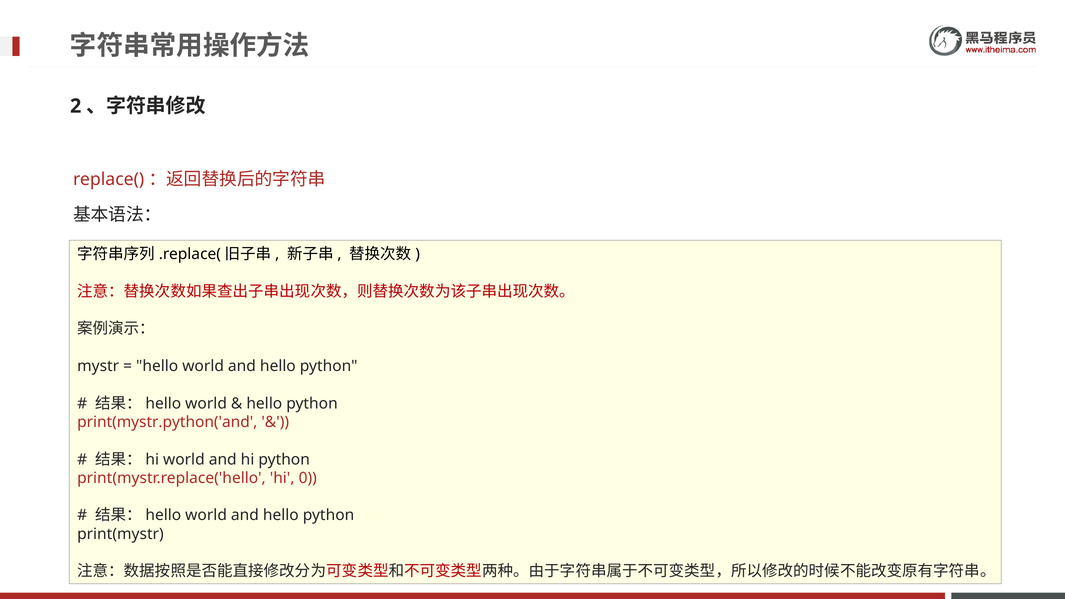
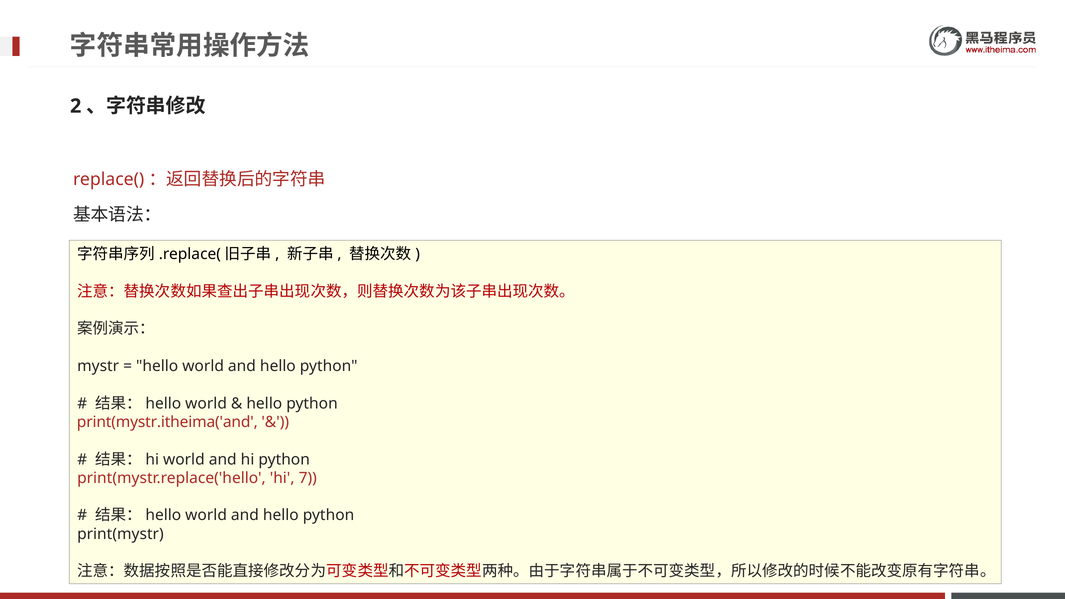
print(mystr.python('and: print(mystr.python('and -> print(mystr.itheima('and
0: 0 -> 7
